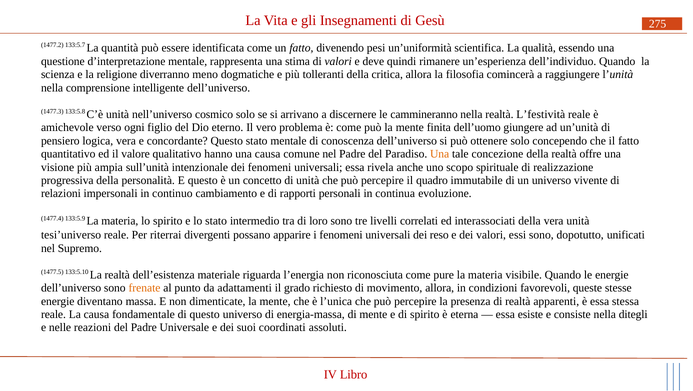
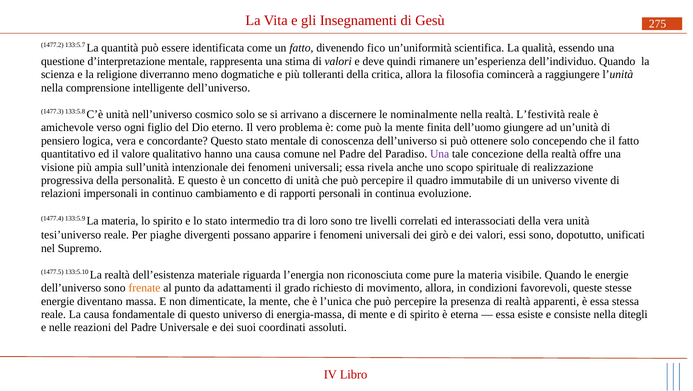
pesi: pesi -> fico
cammineranno: cammineranno -> nominalmente
Una at (440, 154) colour: orange -> purple
riterrai: riterrai -> piaghe
reso: reso -> girò
